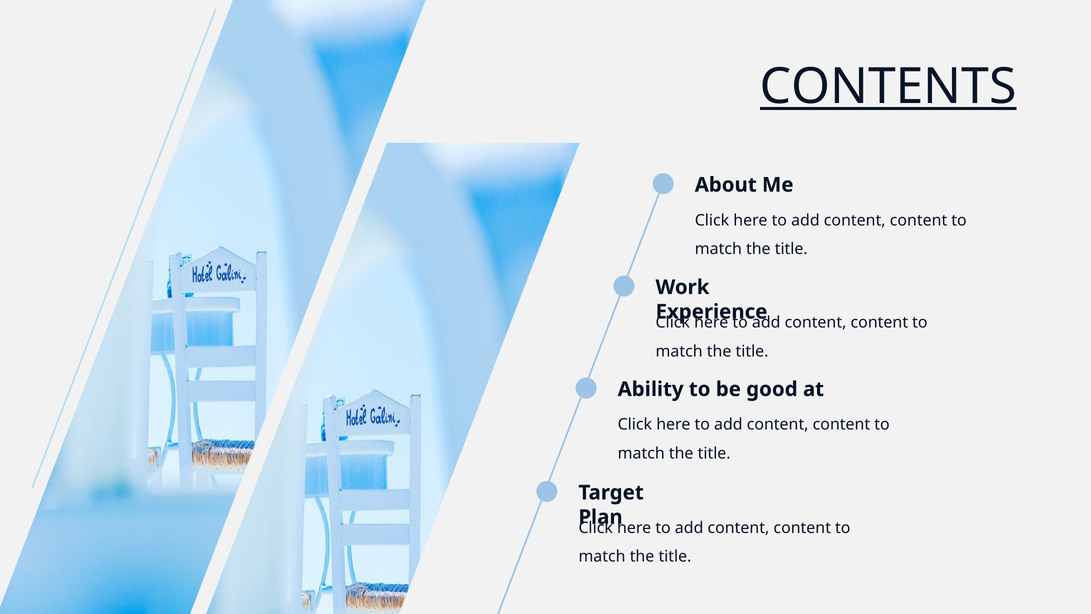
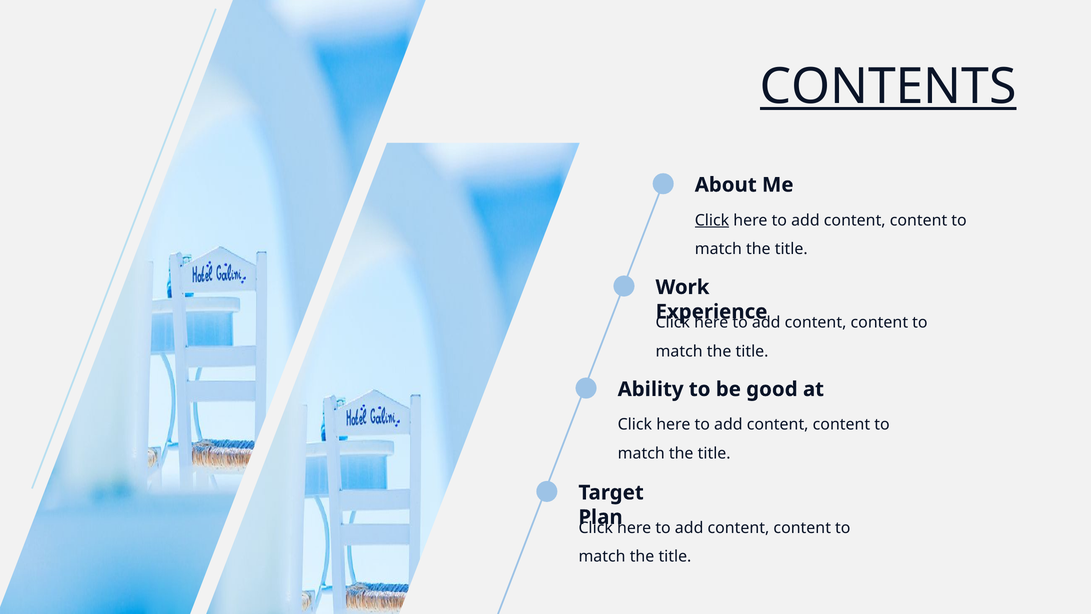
Click at (712, 220) underline: none -> present
